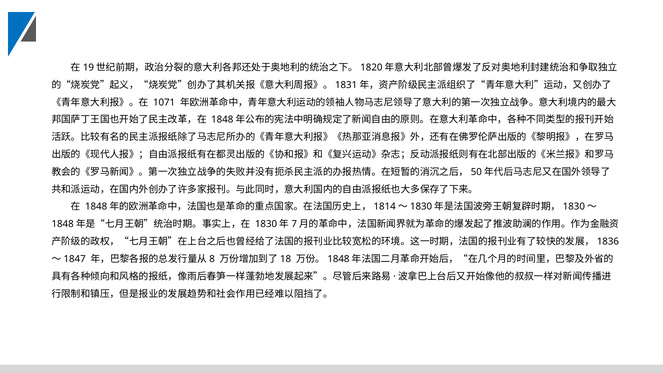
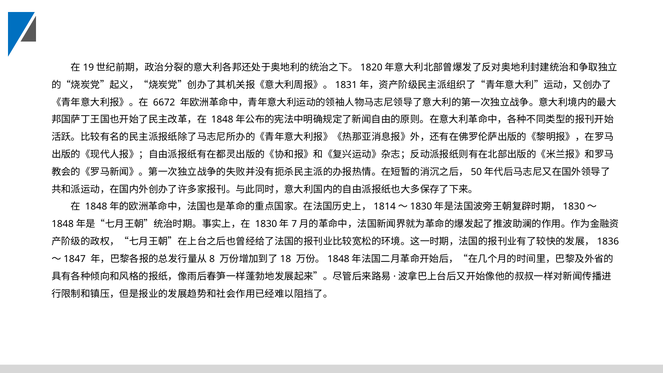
1071: 1071 -> 6672
